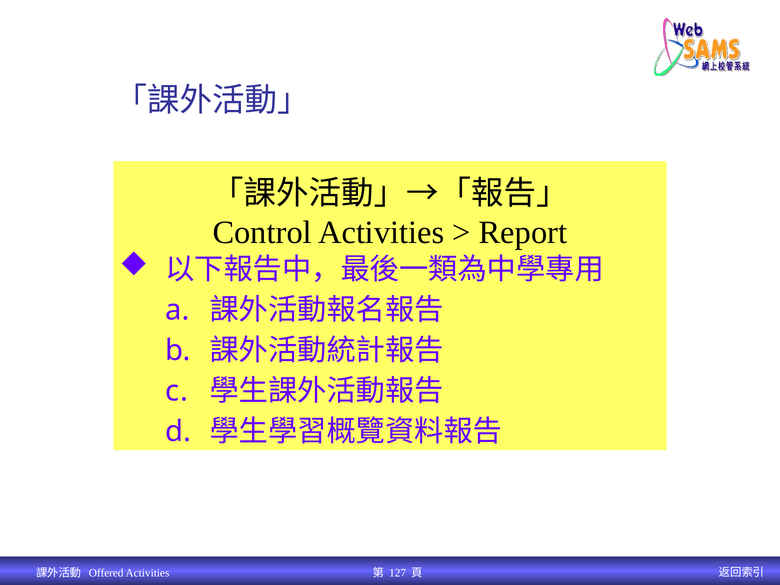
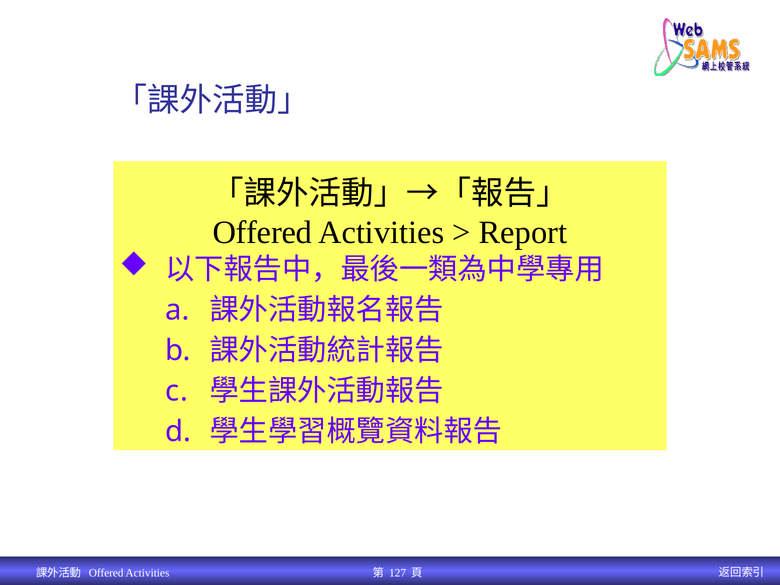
Control at (262, 233): Control -> Offered
